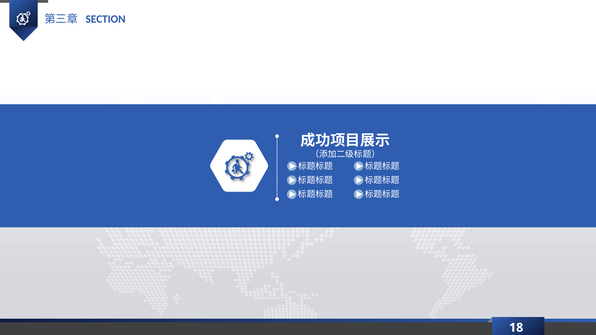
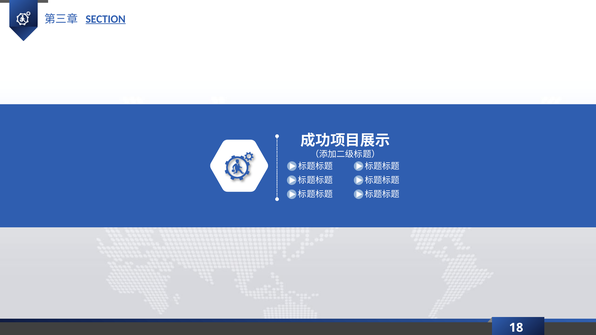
SECTION underline: none -> present
